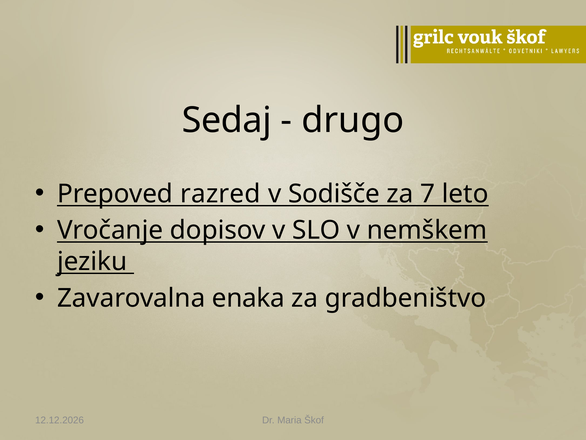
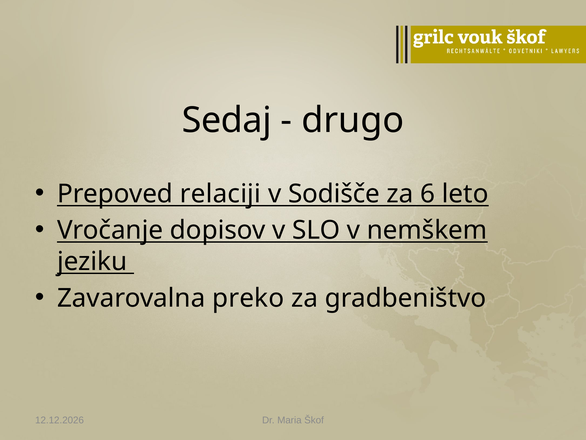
razred: razred -> relaciji
7: 7 -> 6
enaka: enaka -> preko
